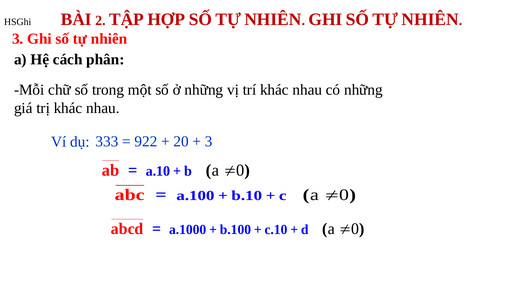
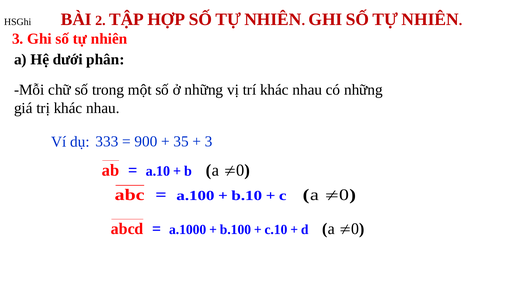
cách: cách -> dưới
922: 922 -> 900
20: 20 -> 35
